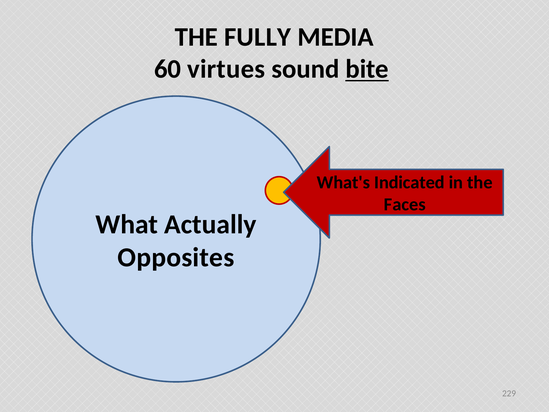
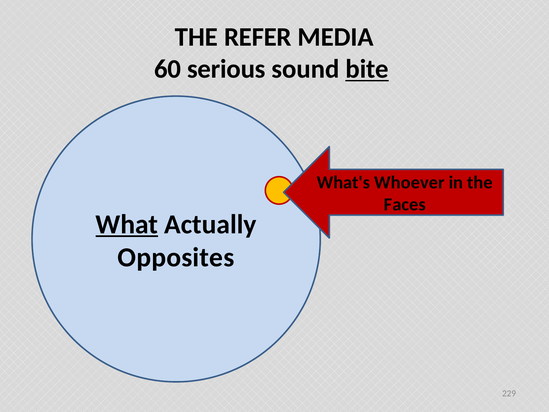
FULLY: FULLY -> REFER
virtues: virtues -> serious
Indicated: Indicated -> Whoever
What underline: none -> present
